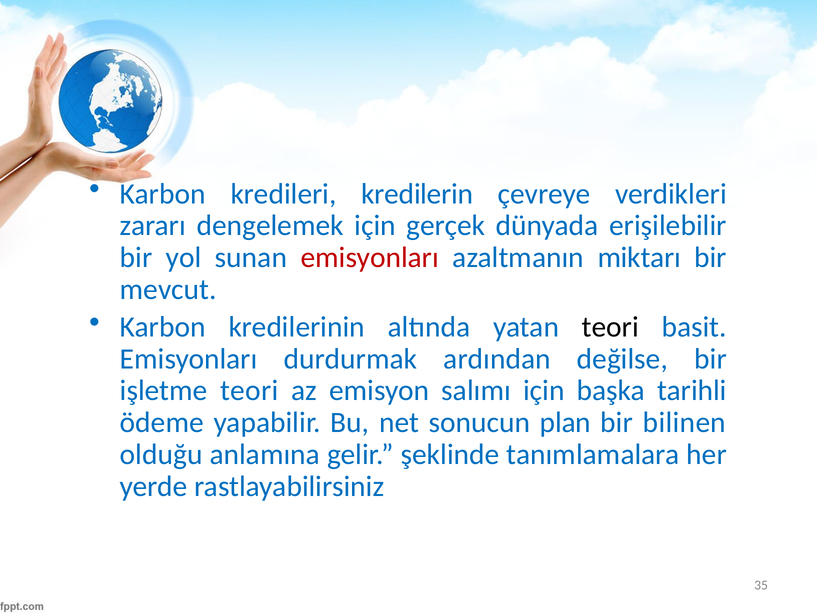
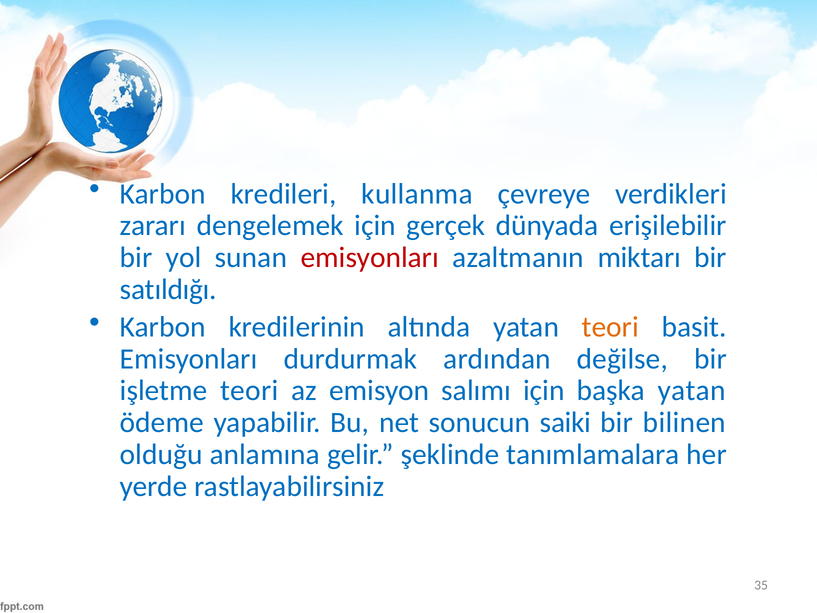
kredilerin: kredilerin -> kullanma
mevcut: mevcut -> satıldığı
teori at (610, 327) colour: black -> orange
başka tarihli: tarihli -> yatan
plan: plan -> saiki
